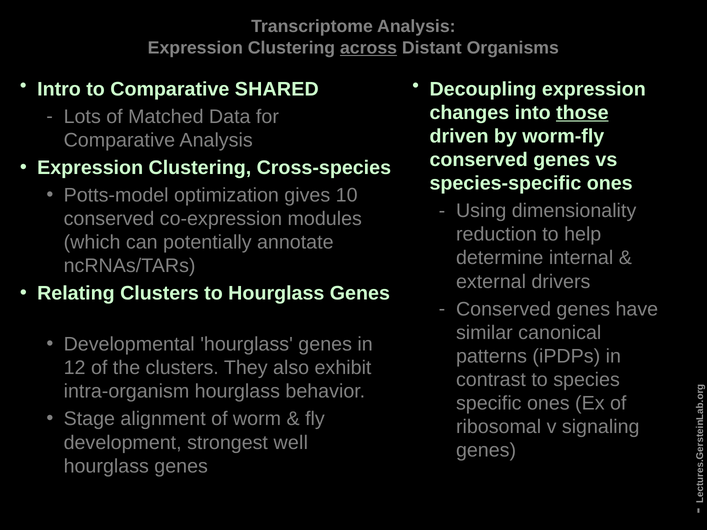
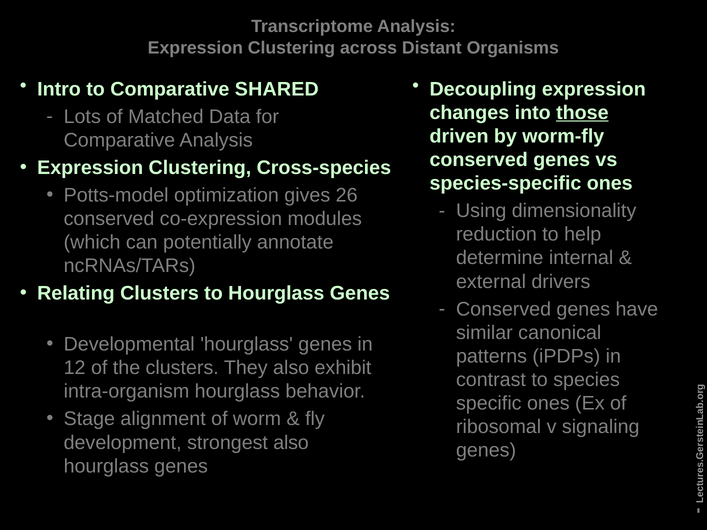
across underline: present -> none
10: 10 -> 26
strongest well: well -> also
